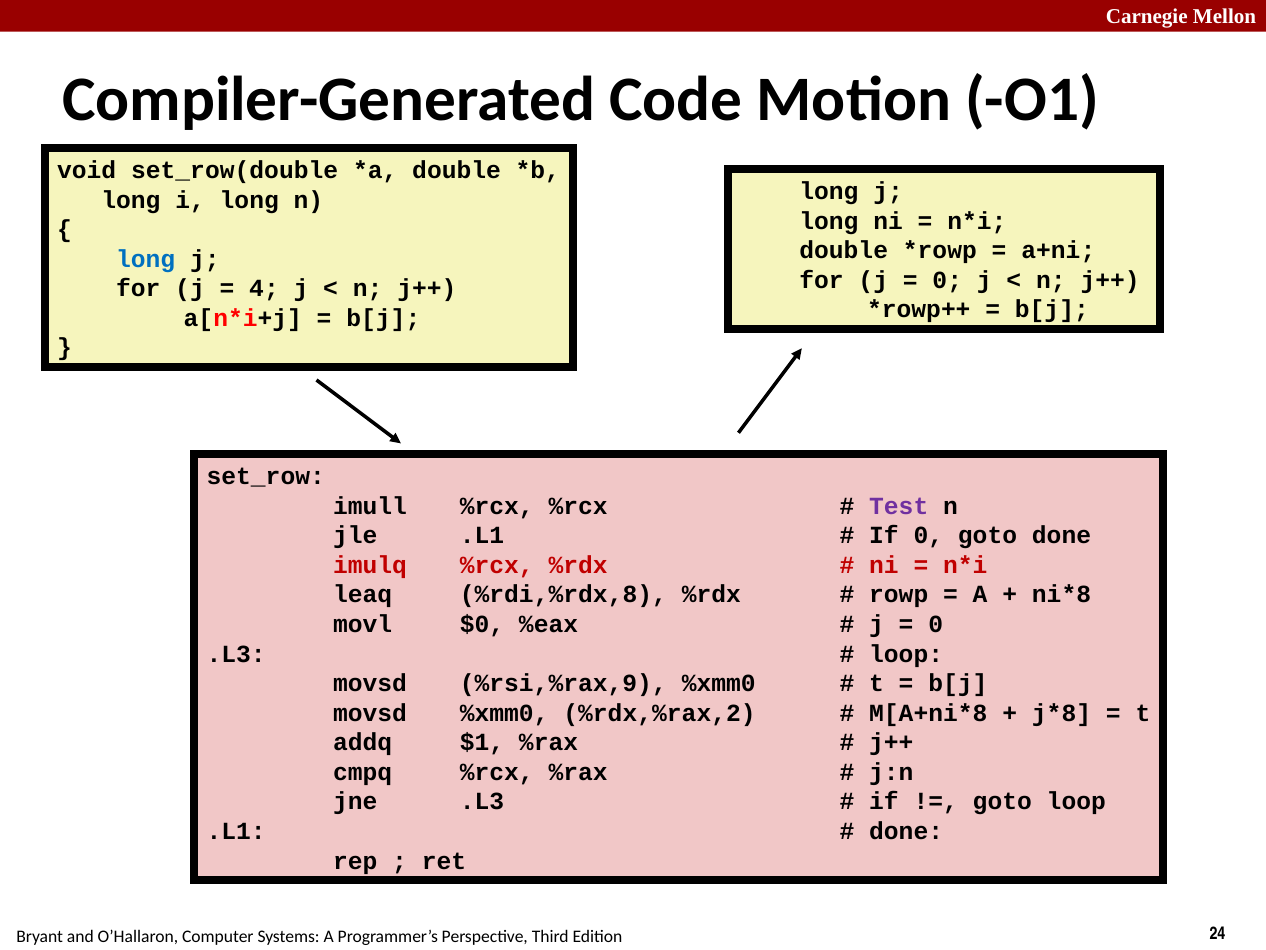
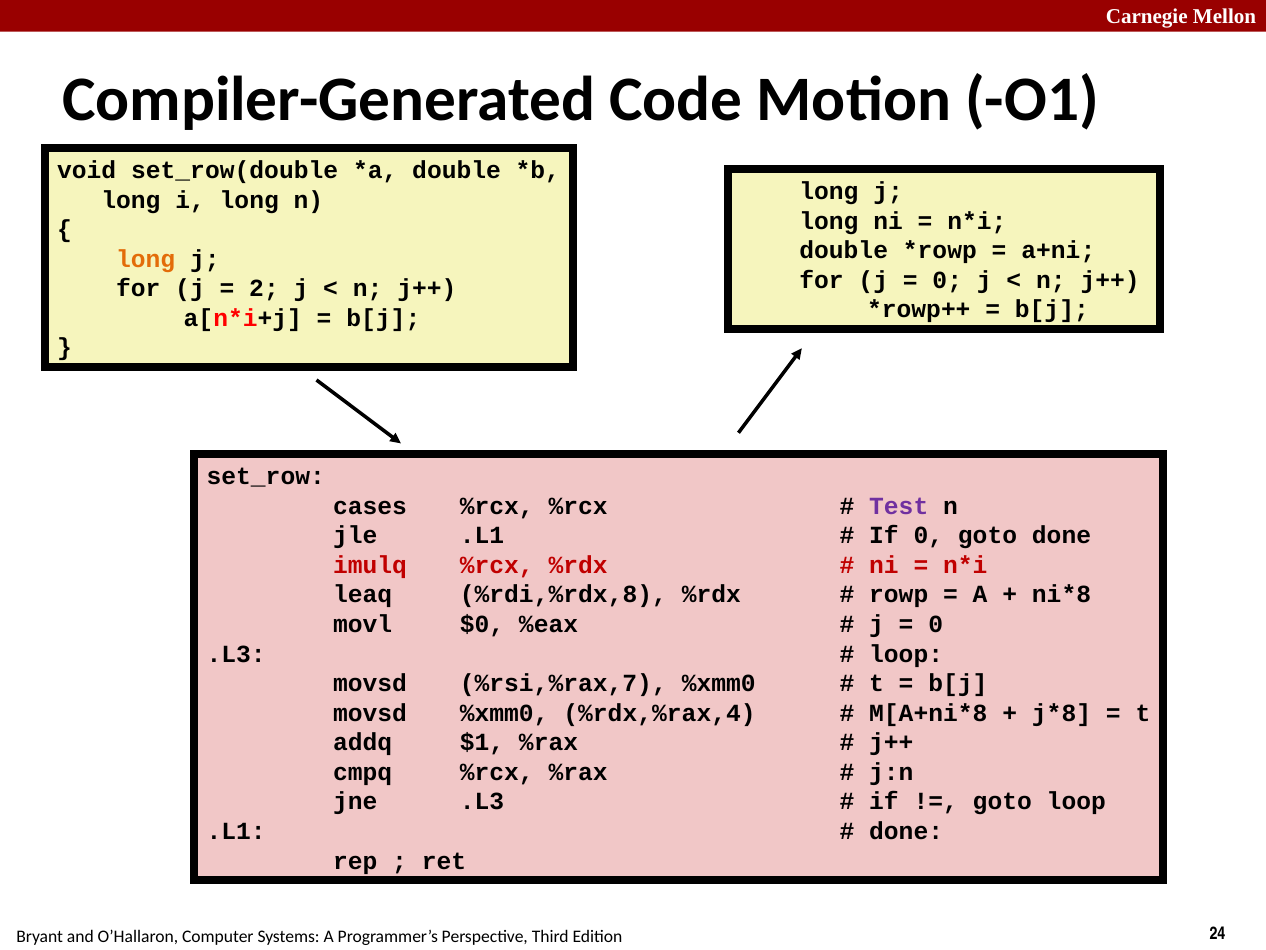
long at (146, 259) colour: blue -> orange
4: 4 -> 2
imull: imull -> cases
%rsi,%rax,9: %rsi,%rax,9 -> %rsi,%rax,7
%rdx,%rax,2: %rdx,%rax,2 -> %rdx,%rax,4
